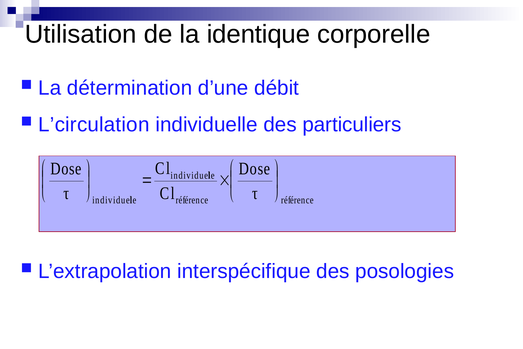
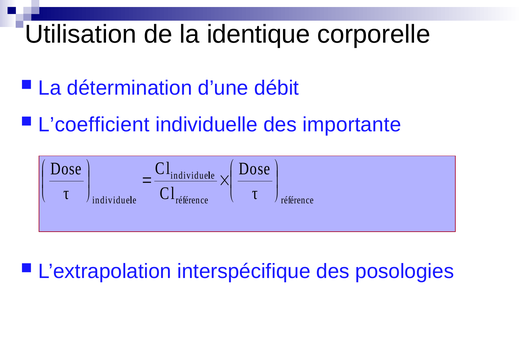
L’circulation: L’circulation -> L’coefficient
particuliers: particuliers -> importante
